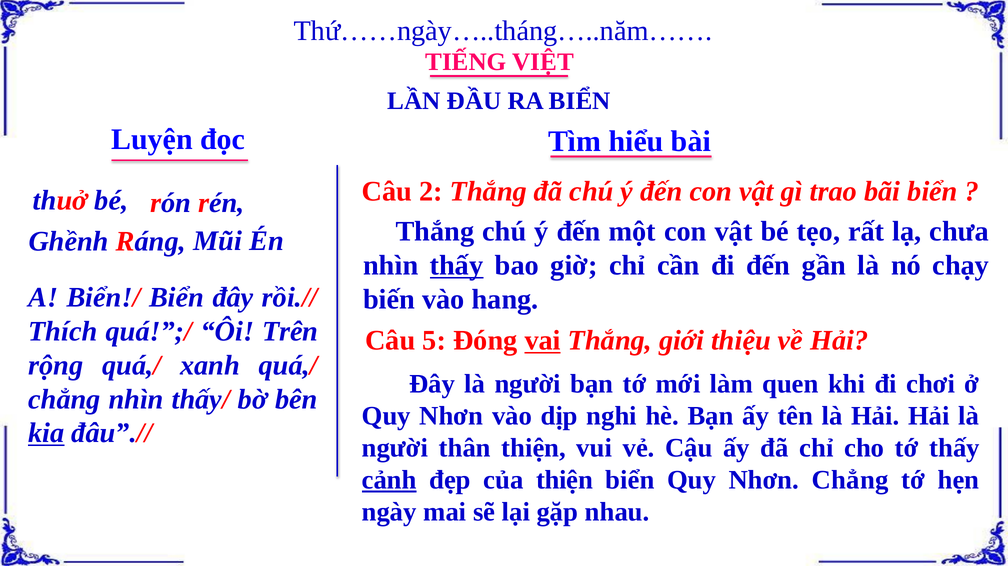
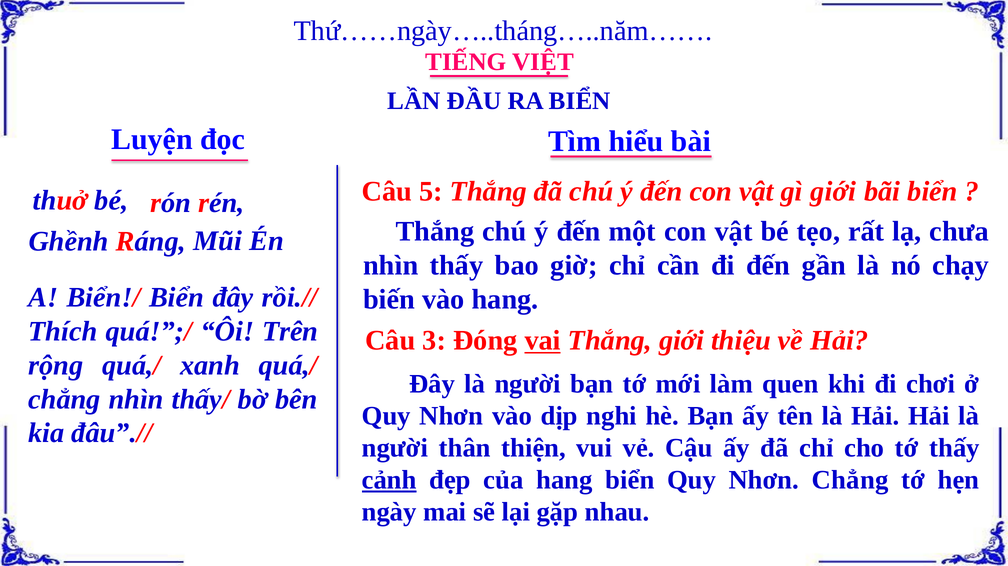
2: 2 -> 5
gì trao: trao -> giới
thấy at (457, 266) underline: present -> none
5: 5 -> 3
kia underline: present -> none
của thiện: thiện -> hang
